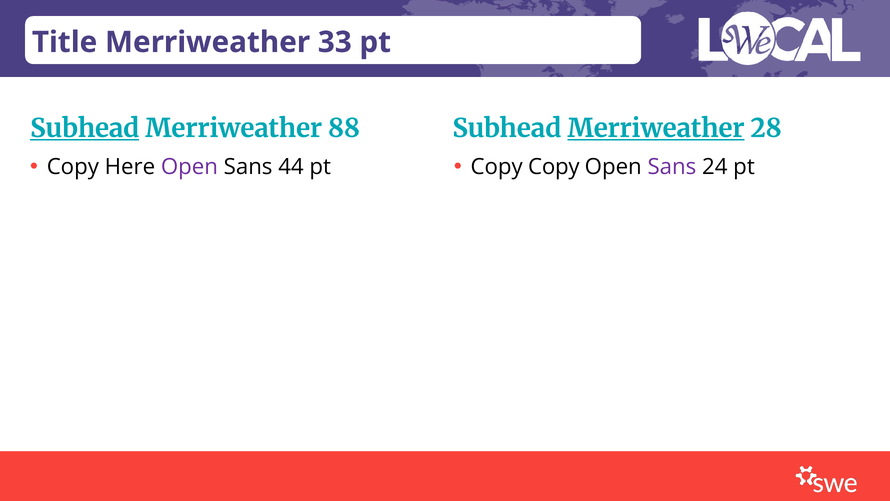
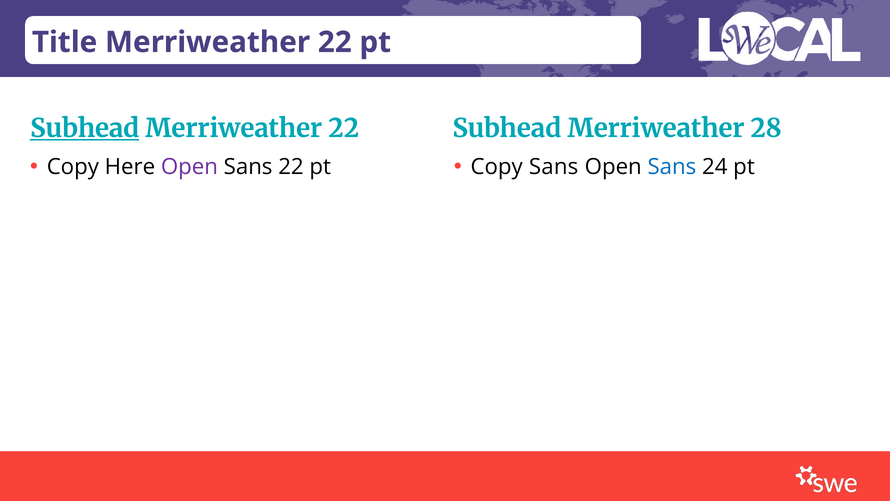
Title Merriweather 33: 33 -> 22
88 at (344, 128): 88 -> 22
Merriweather at (656, 128) underline: present -> none
Sans 44: 44 -> 22
Copy Copy: Copy -> Sans
Sans at (672, 167) colour: purple -> blue
